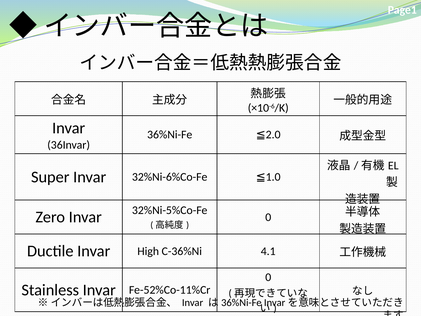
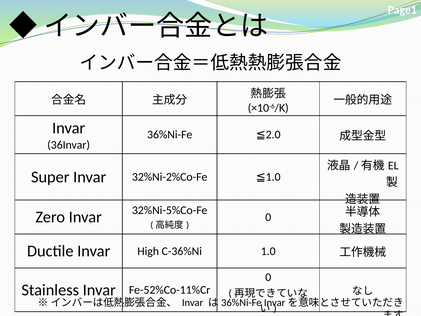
32%Ni-6%Co-Fe: 32%Ni-6%Co-Fe -> 32%Ni-2%Co-Fe
4.1: 4.1 -> 1.0
